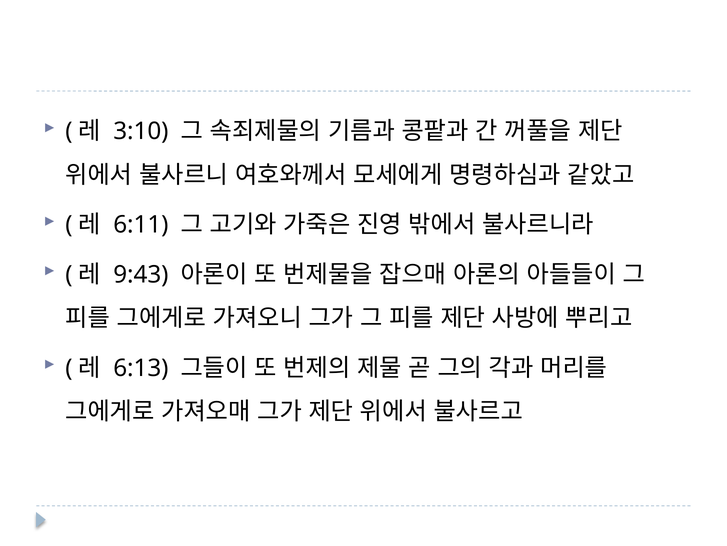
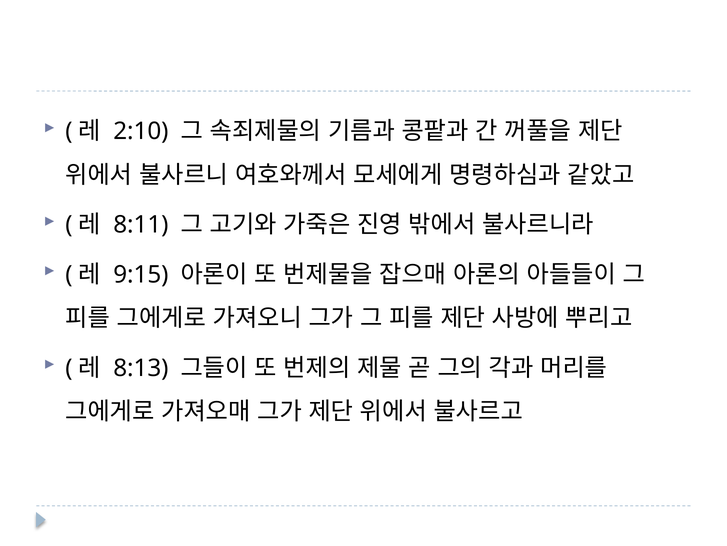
3:10: 3:10 -> 2:10
6:11: 6:11 -> 8:11
9:43: 9:43 -> 9:15
6:13: 6:13 -> 8:13
